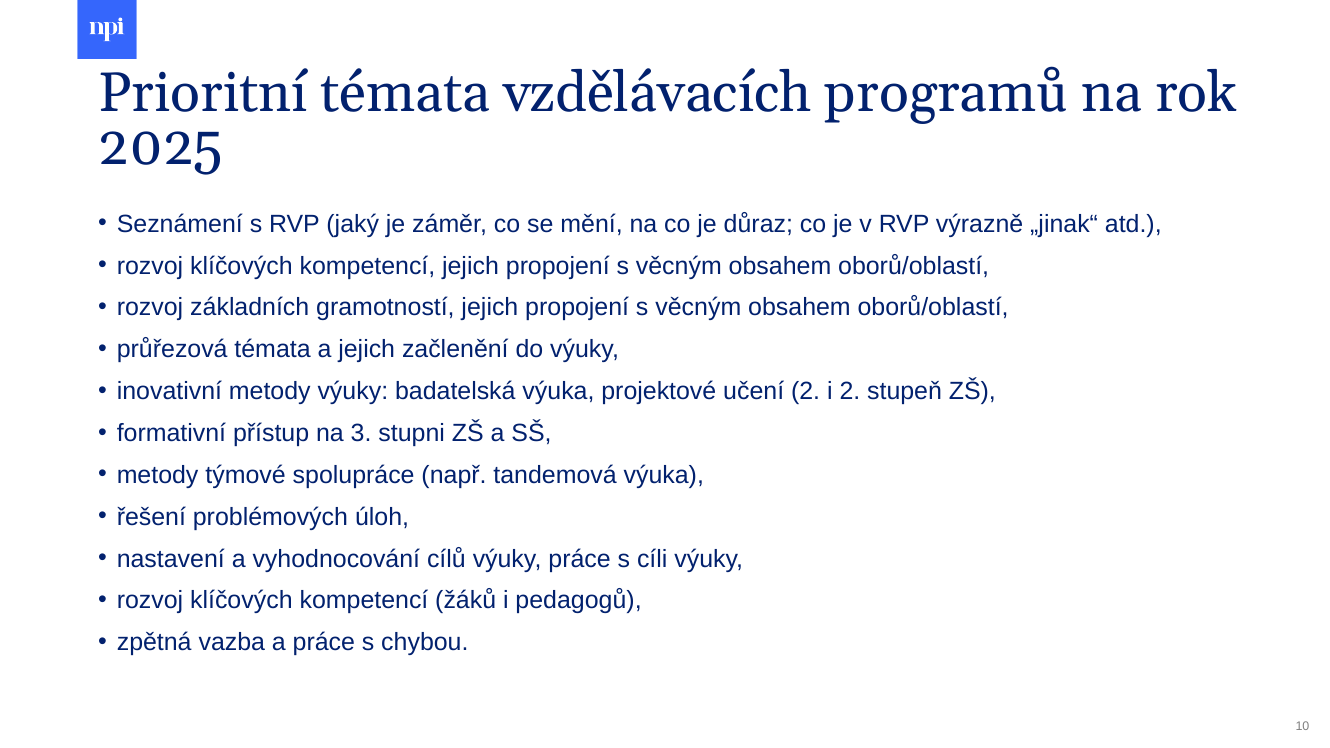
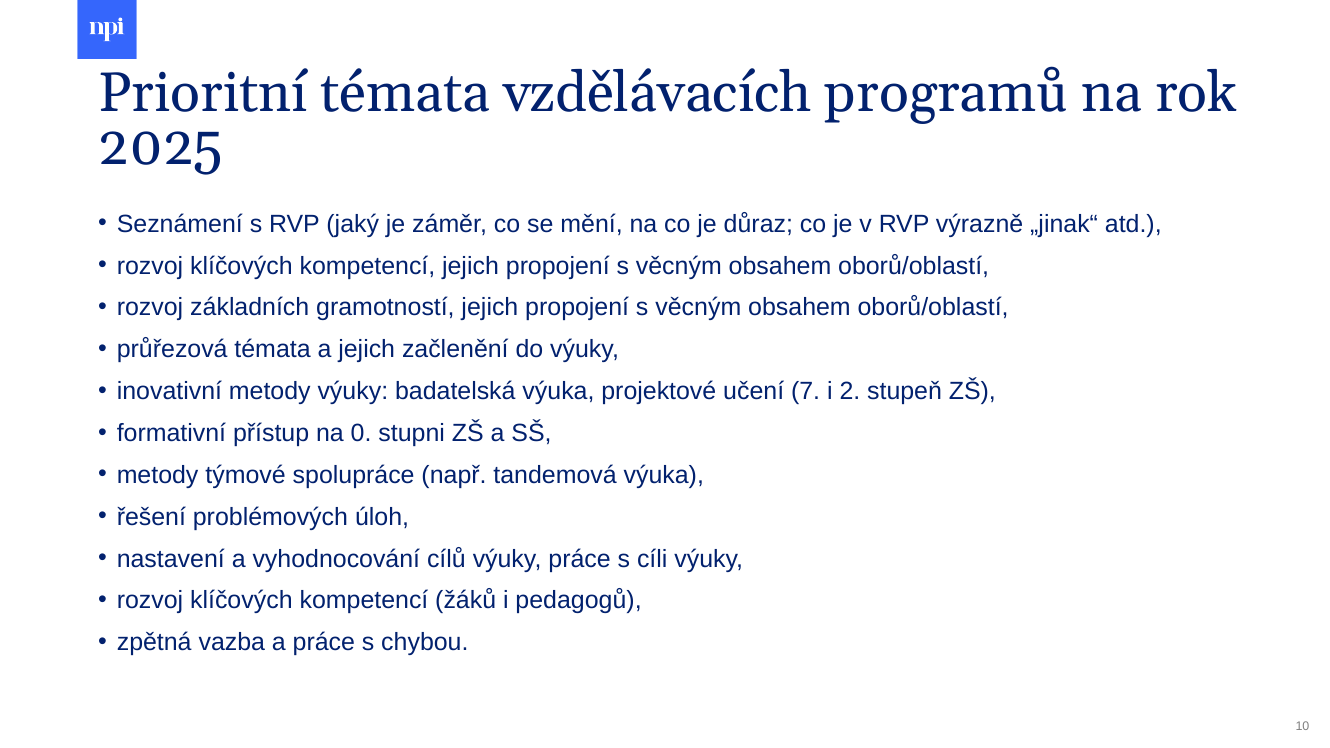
učení 2: 2 -> 7
3: 3 -> 0
